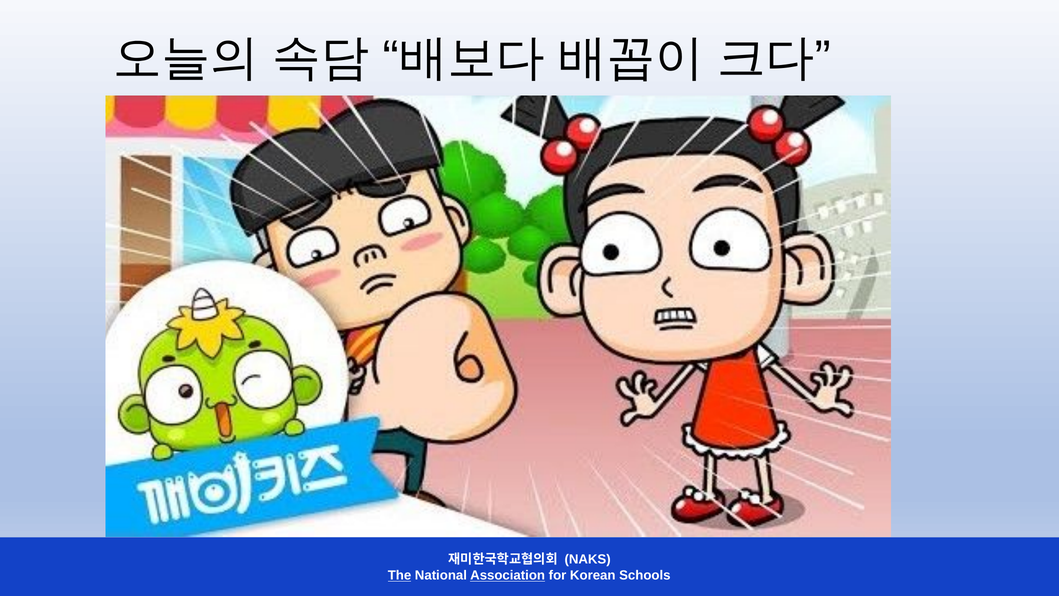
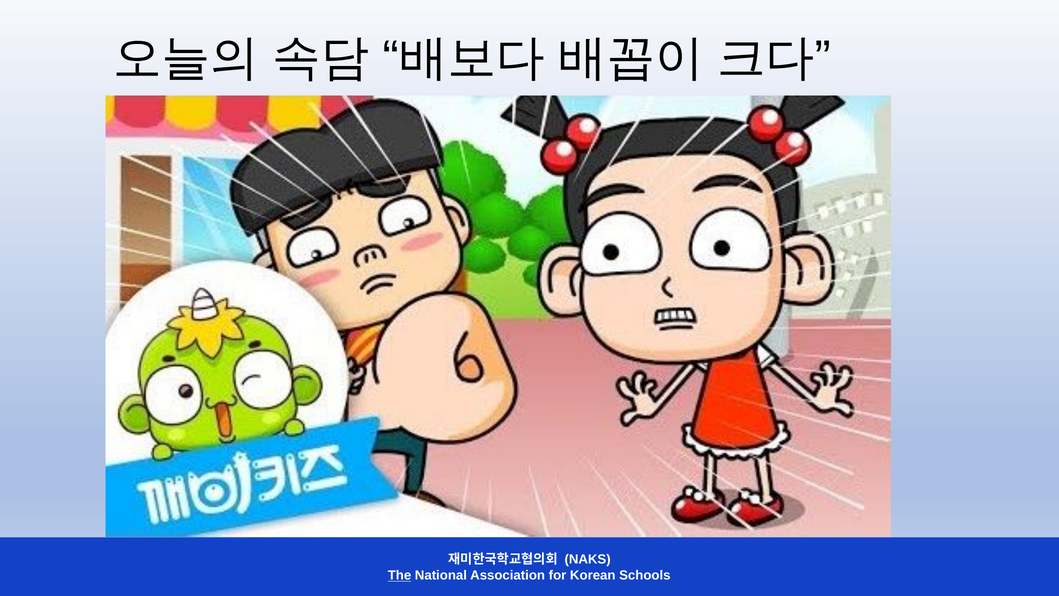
Association underline: present -> none
